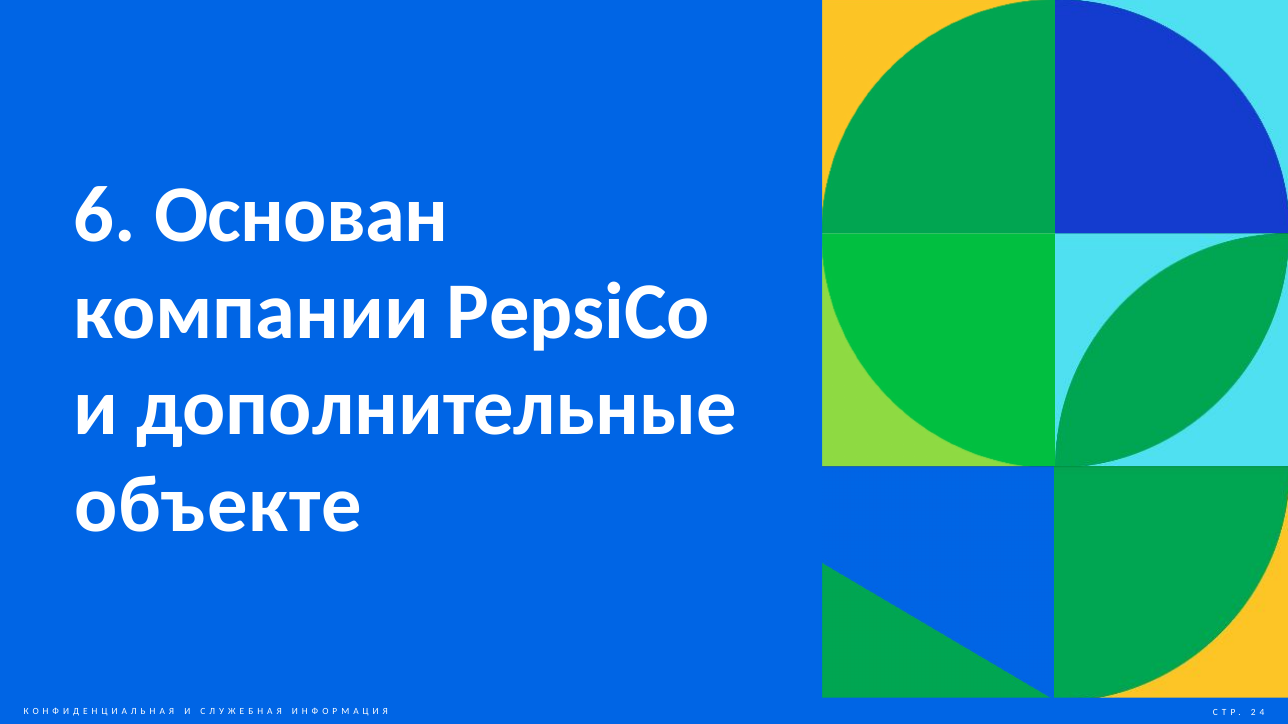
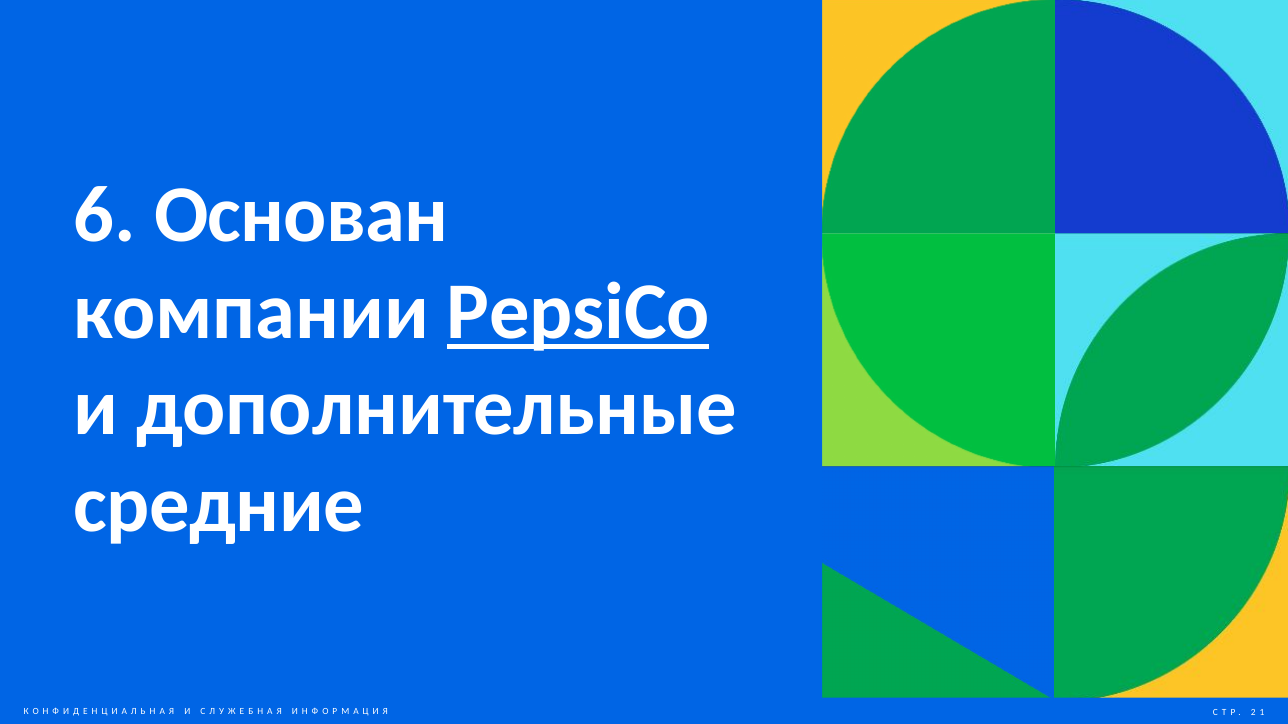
PepsiCo underline: none -> present
объекте: объекте -> средние
4: 4 -> 1
